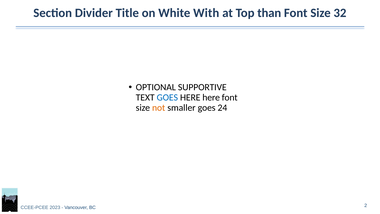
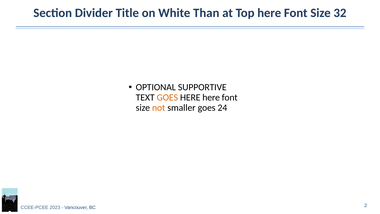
With: With -> Than
Top than: than -> here
GOES at (167, 97) colour: blue -> orange
